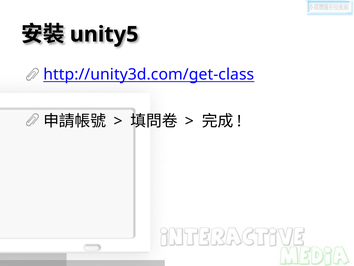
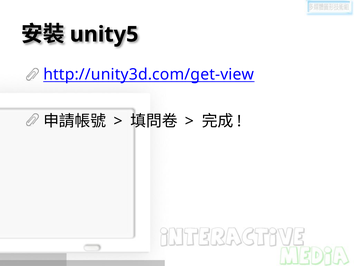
http://unity3d.com/get-class: http://unity3d.com/get-class -> http://unity3d.com/get-view
